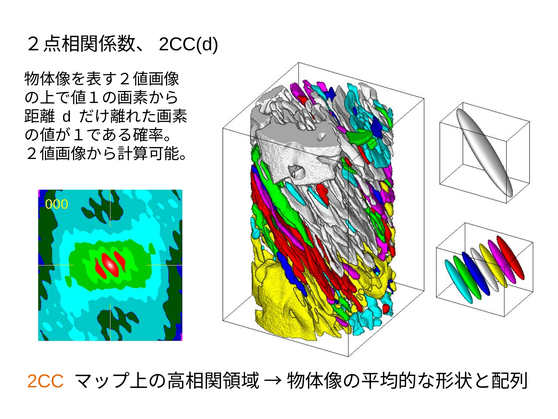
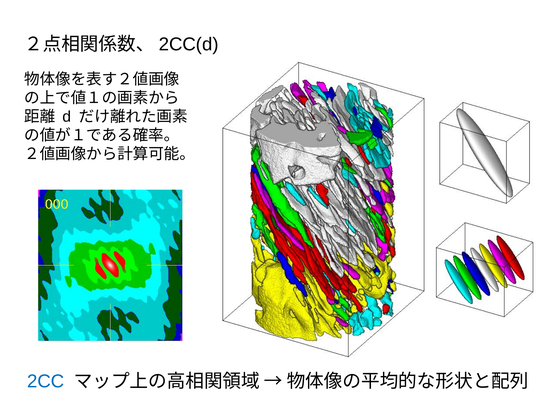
2CC colour: orange -> blue
